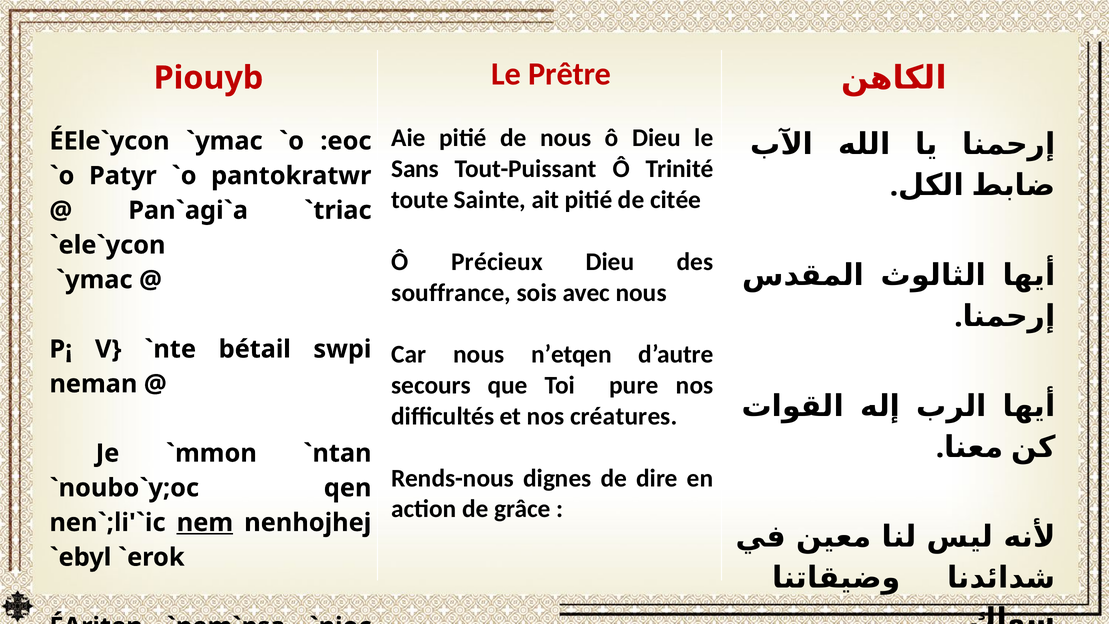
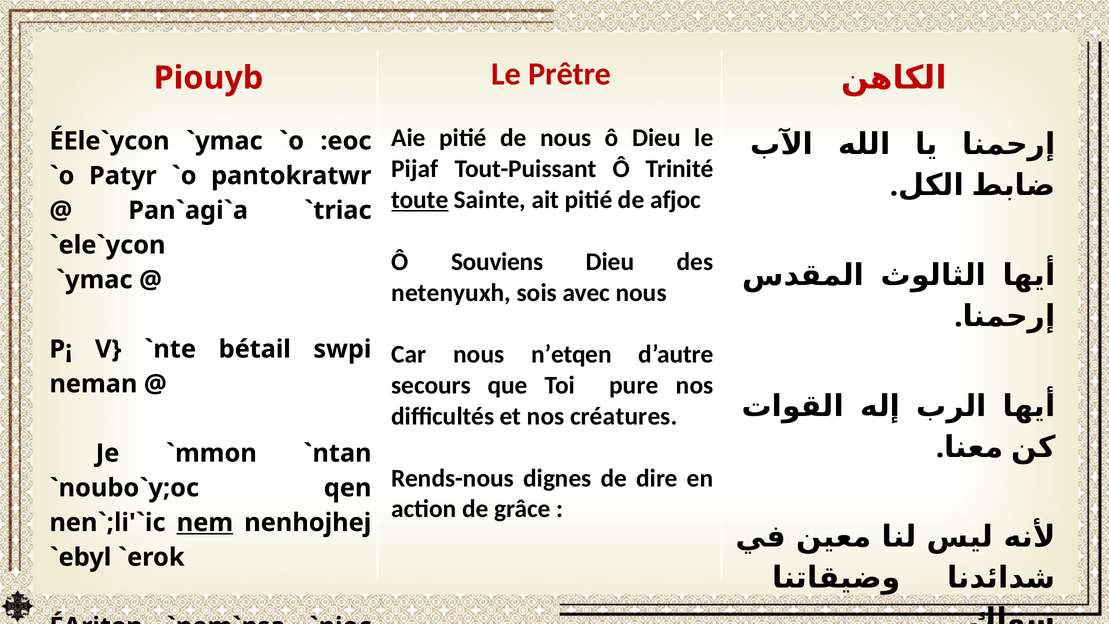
Sans: Sans -> Pijaf
toute underline: none -> present
citée: citée -> afjoc
Précieux: Précieux -> Souviens
souffrance: souffrance -> netenyuxh
